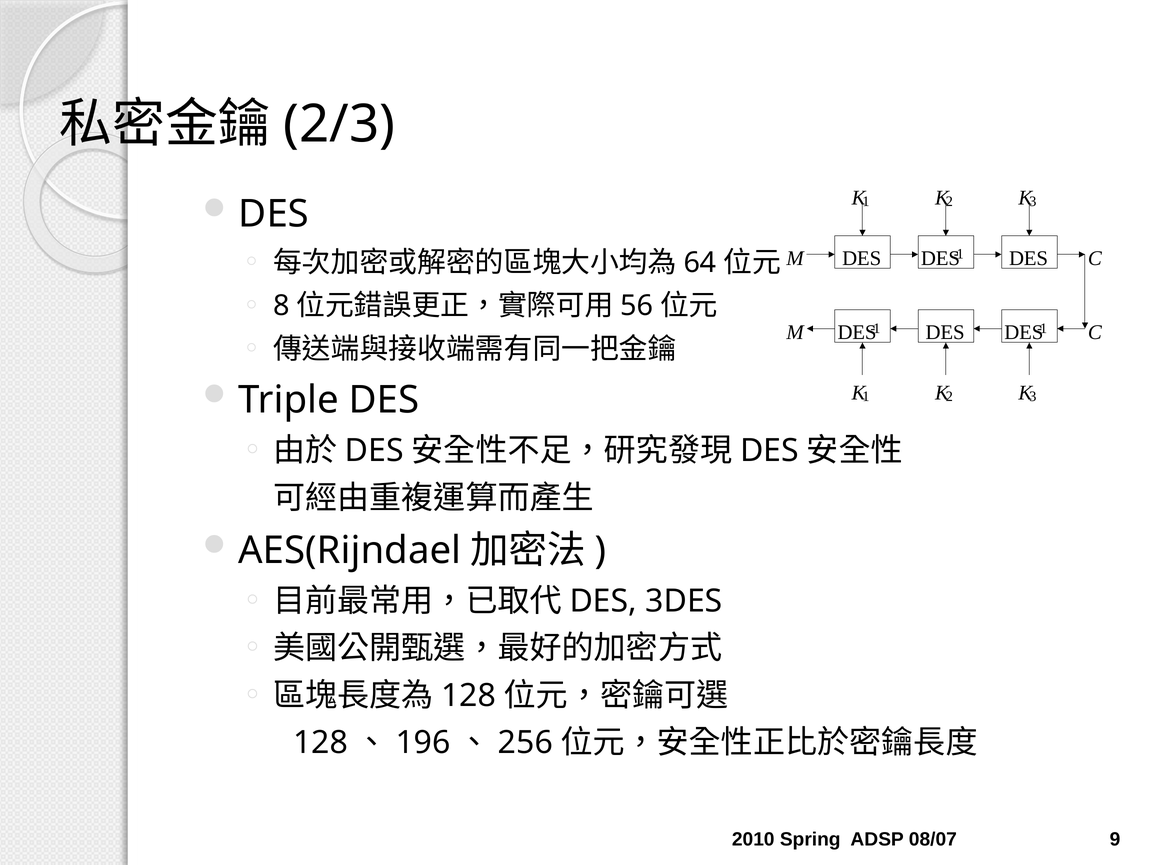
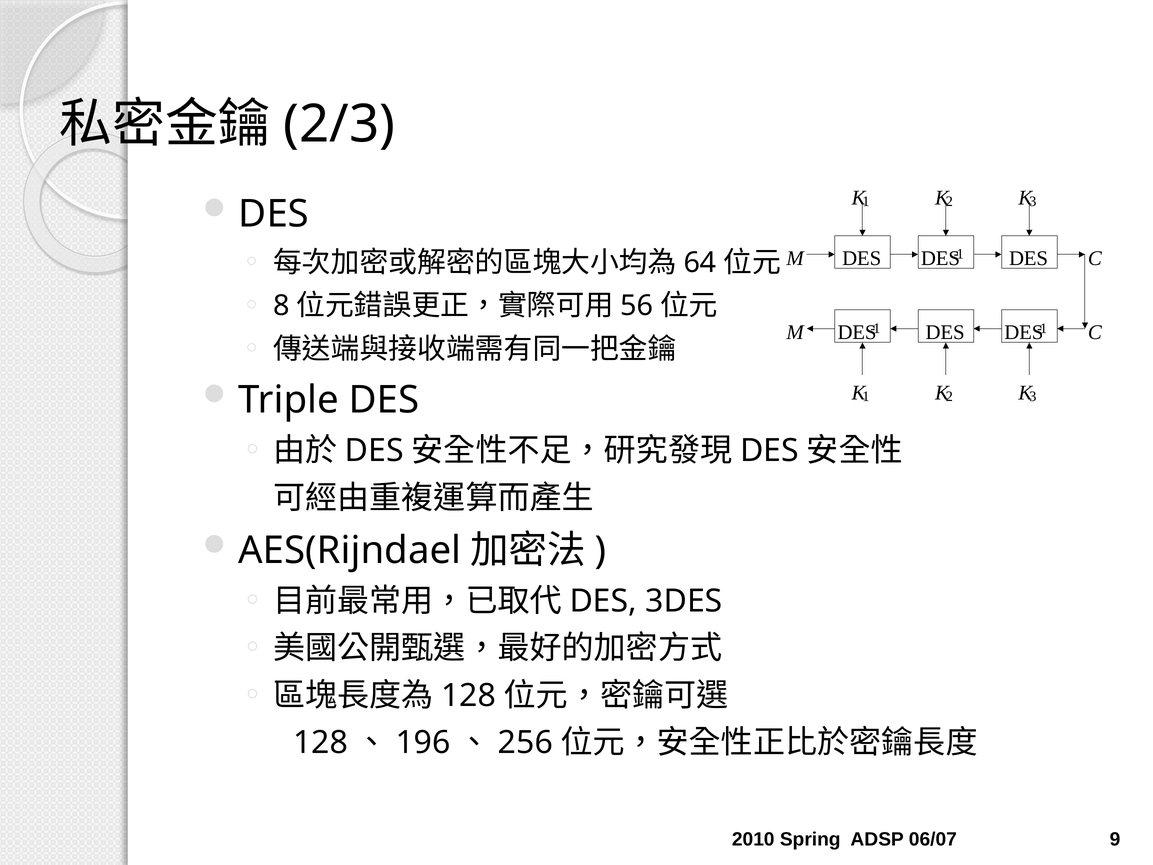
08/07: 08/07 -> 06/07
